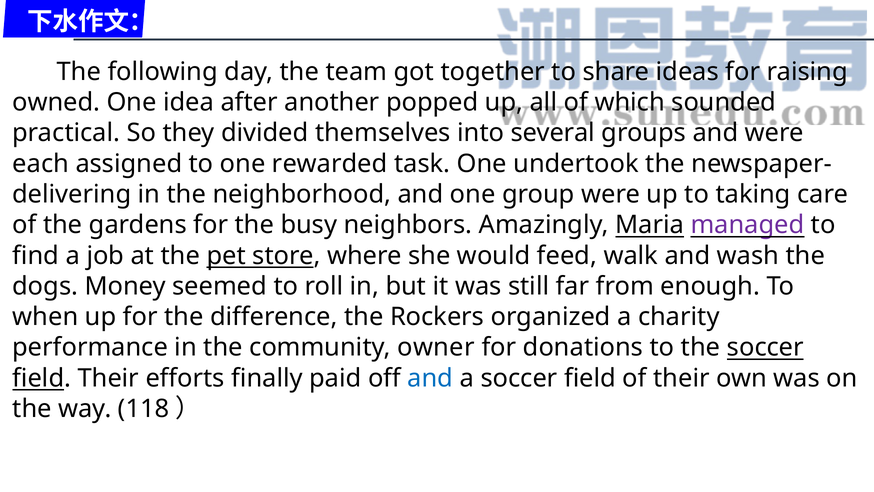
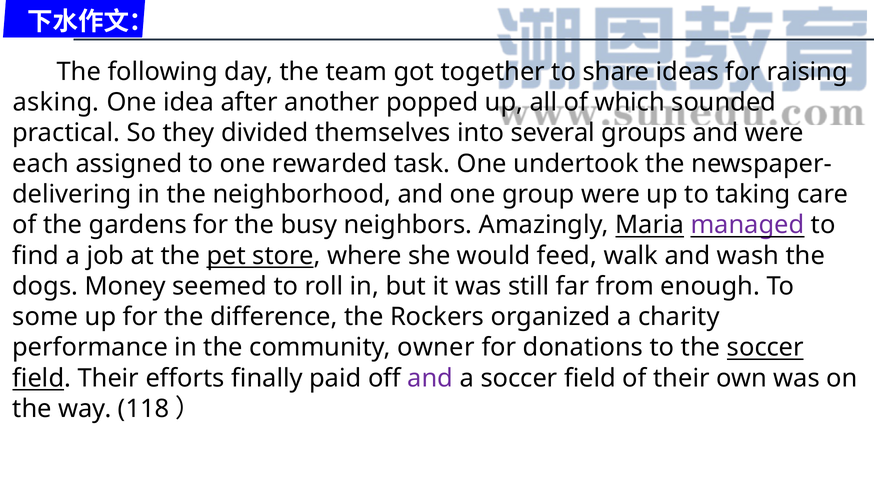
owned: owned -> asking
when: when -> some
and at (430, 378) colour: blue -> purple
